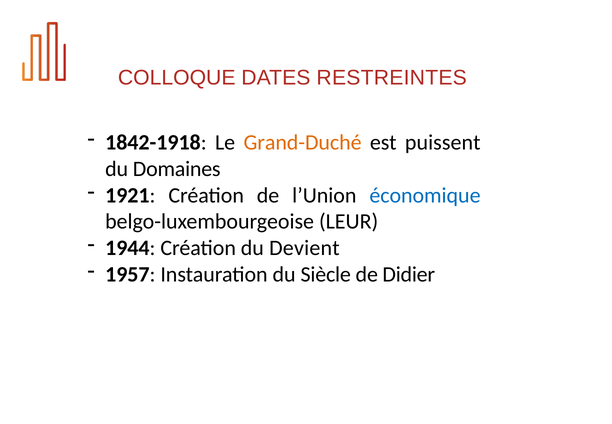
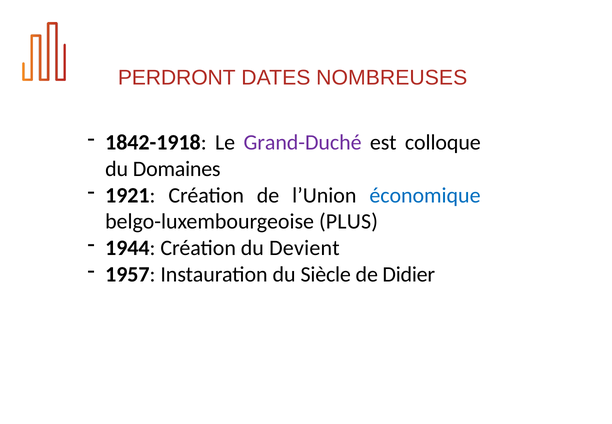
COLLOQUE: COLLOQUE -> PERDRONT
RESTREINTES: RESTREINTES -> NOMBREUSES
Grand-Duché colour: orange -> purple
puissent: puissent -> colloque
LEUR: LEUR -> PLUS
